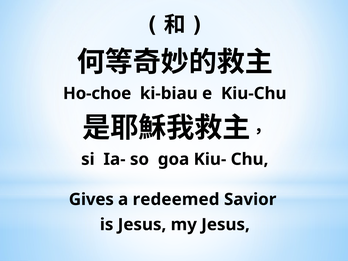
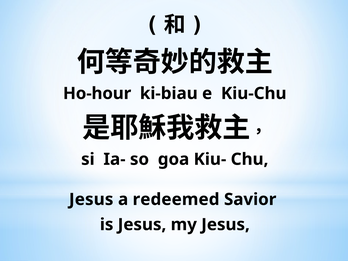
Ho-choe: Ho-choe -> Ho-hour
Gives at (91, 199): Gives -> Jesus
